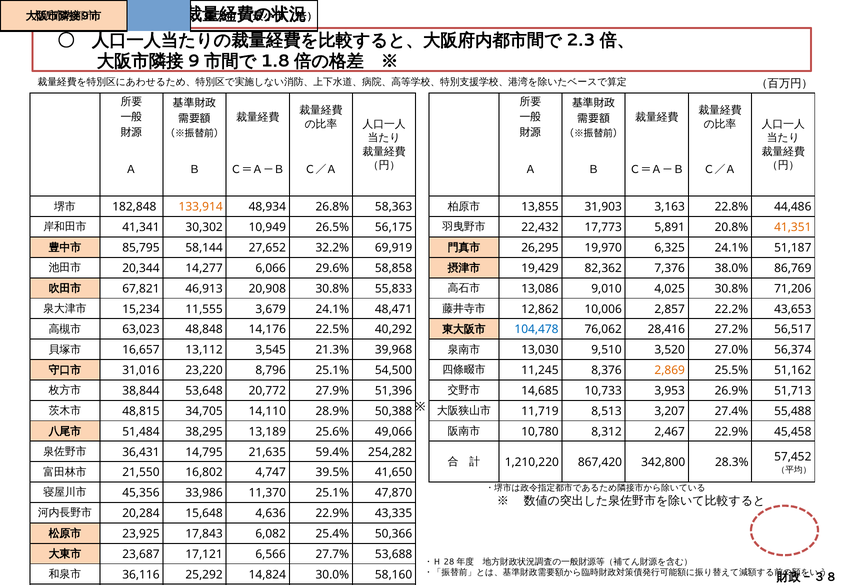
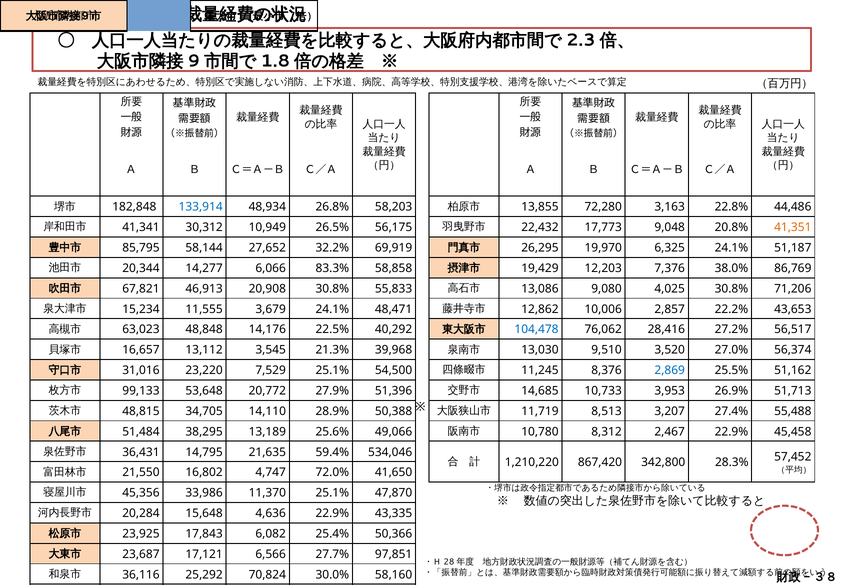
133,914 colour: orange -> blue
58,363: 58,363 -> 58,203
31,903: 31,903 -> 72,280
30,302: 30,302 -> 30,312
5,891: 5,891 -> 9,048
29.6%: 29.6% -> 83.3%
82,362: 82,362 -> 12,203
9,010: 9,010 -> 9,080
8,796: 8,796 -> 7,529
2,869 colour: orange -> blue
38,844: 38,844 -> 99,133
254,282: 254,282 -> 534,046
39.5%: 39.5% -> 72.0%
53,688: 53,688 -> 97,851
14,824: 14,824 -> 70,824
